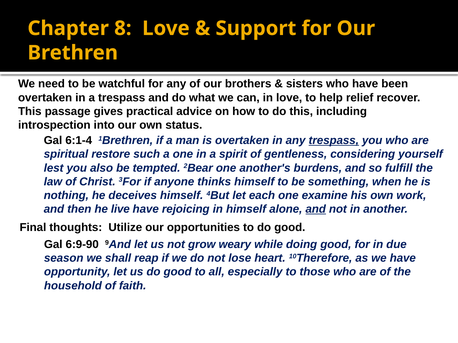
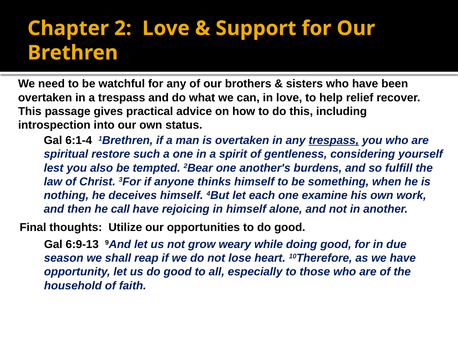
8: 8 -> 2
live: live -> call
and at (316, 209) underline: present -> none
6:9-90: 6:9-90 -> 6:9-13
